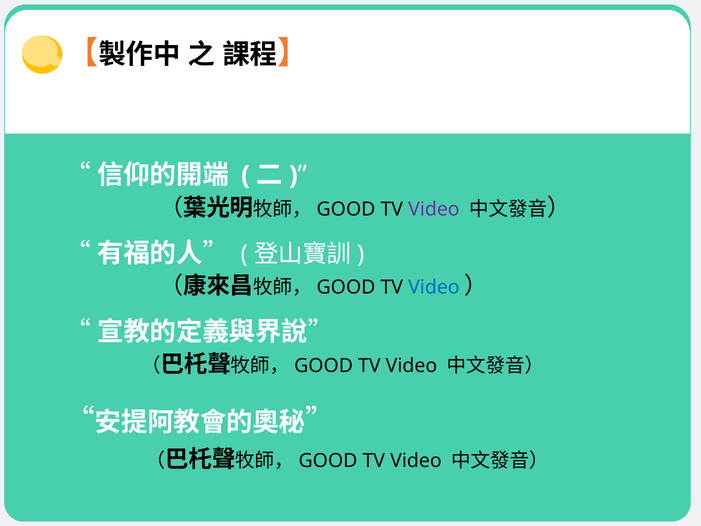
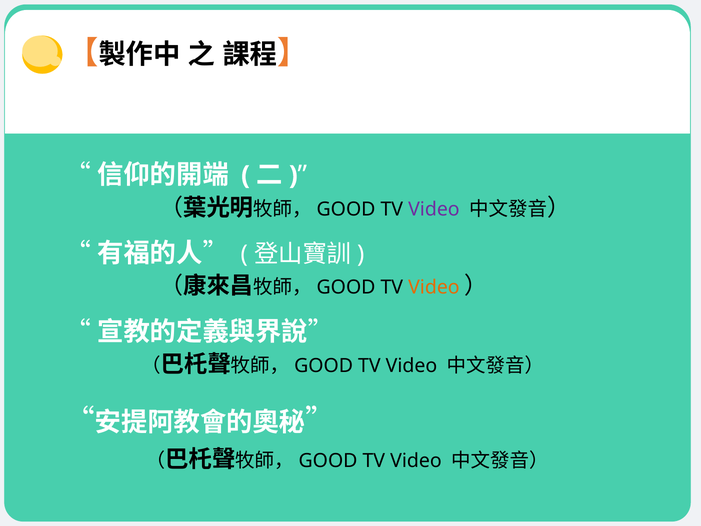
Video at (434, 287) colour: blue -> orange
